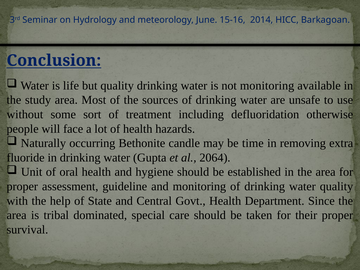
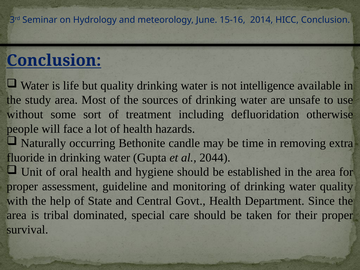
HICC Barkagoan: Barkagoan -> Conclusion
not monitoring: monitoring -> intelligence
2064: 2064 -> 2044
